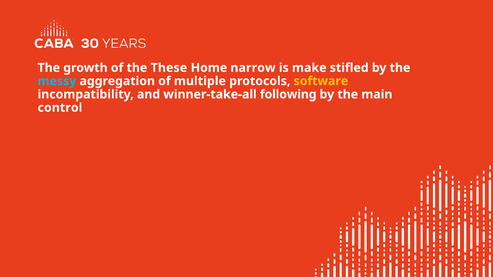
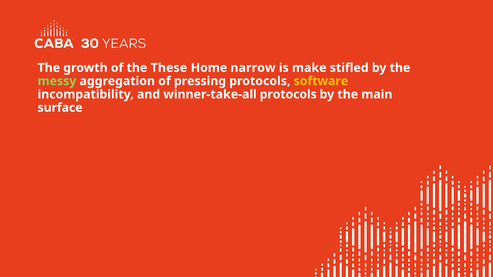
messy colour: light blue -> light green
multiple: multiple -> pressing
winner-take-all following: following -> protocols
control: control -> surface
